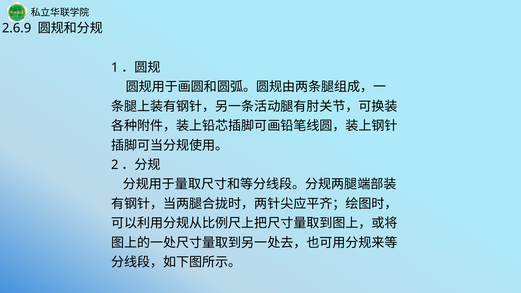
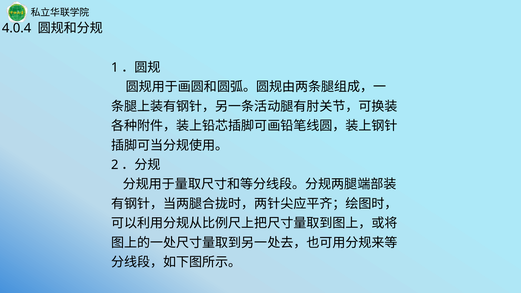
2.6.9: 2.6.9 -> 4.0.4
